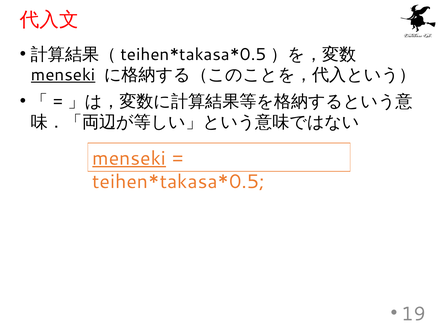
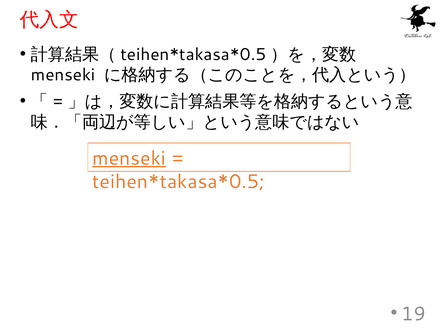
menseki at (63, 75) underline: present -> none
